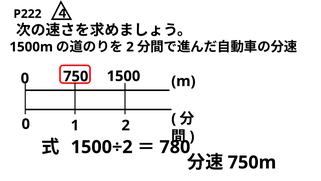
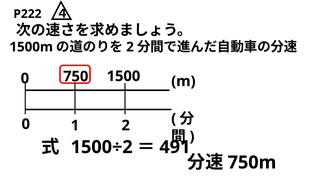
780: 780 -> 491
